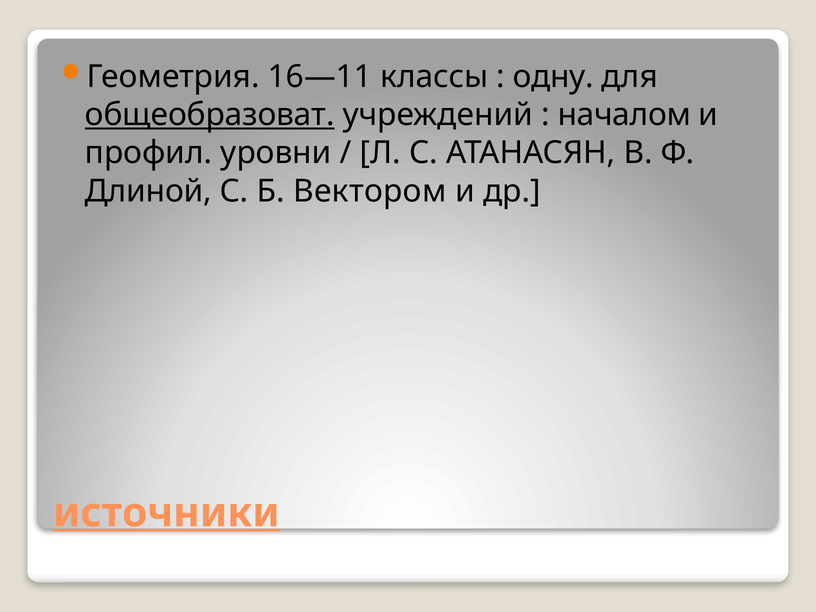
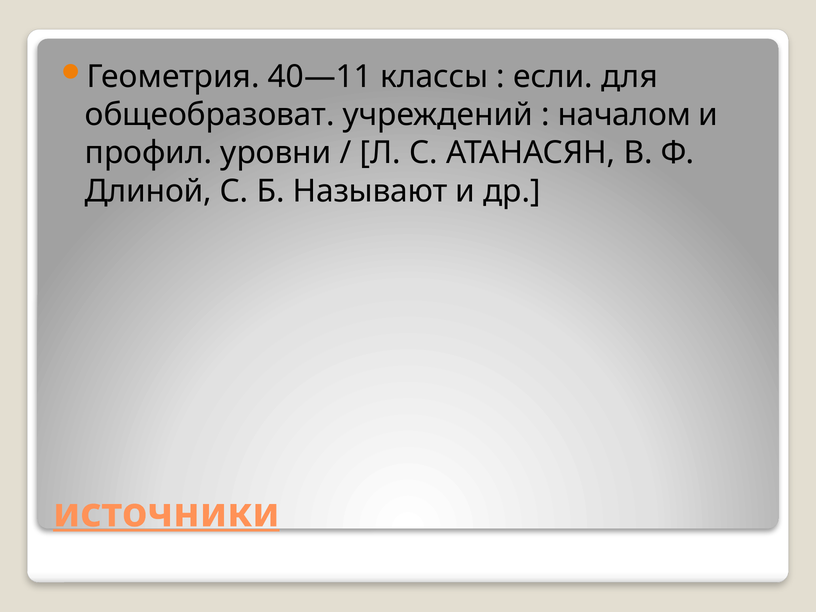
16—11: 16—11 -> 40—11
одну: одну -> если
общеобразоват underline: present -> none
Вектором: Вектором -> Называют
